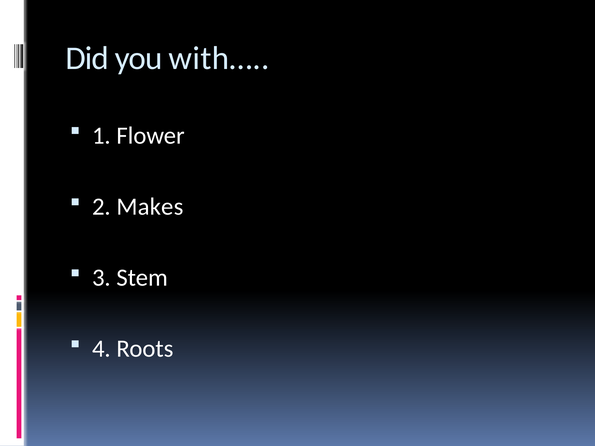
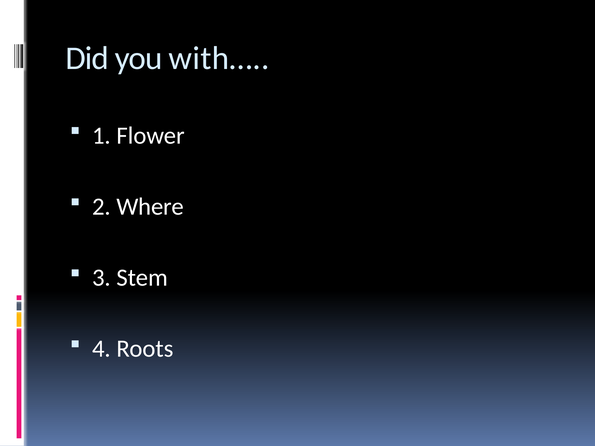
Makes: Makes -> Where
